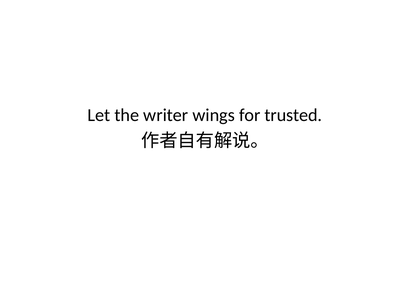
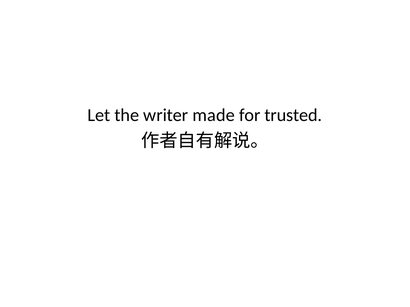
wings: wings -> made
